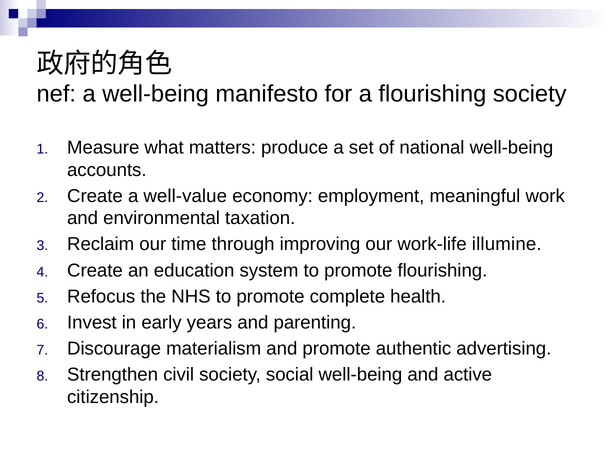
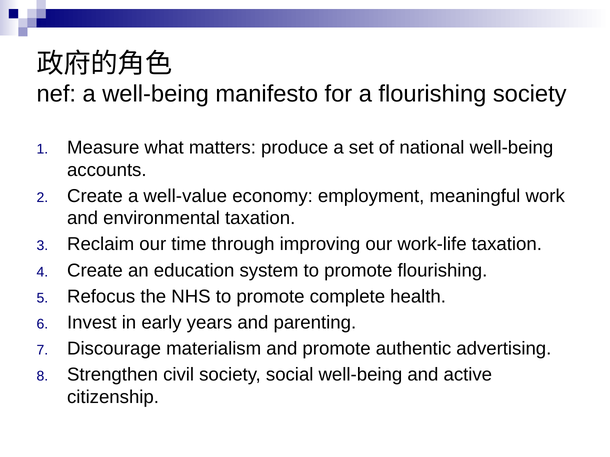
work-life illumine: illumine -> taxation
